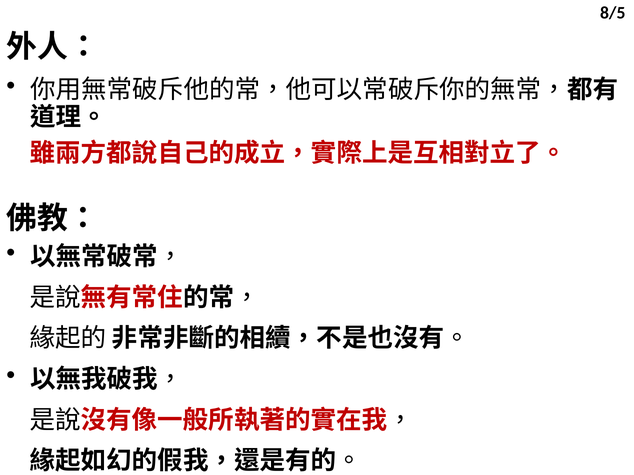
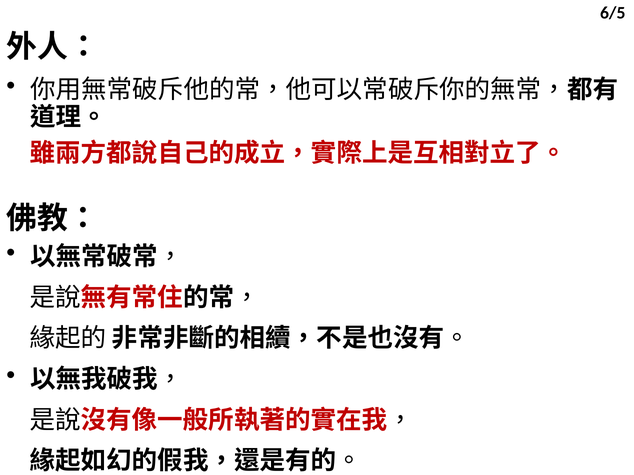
8/5: 8/5 -> 6/5
